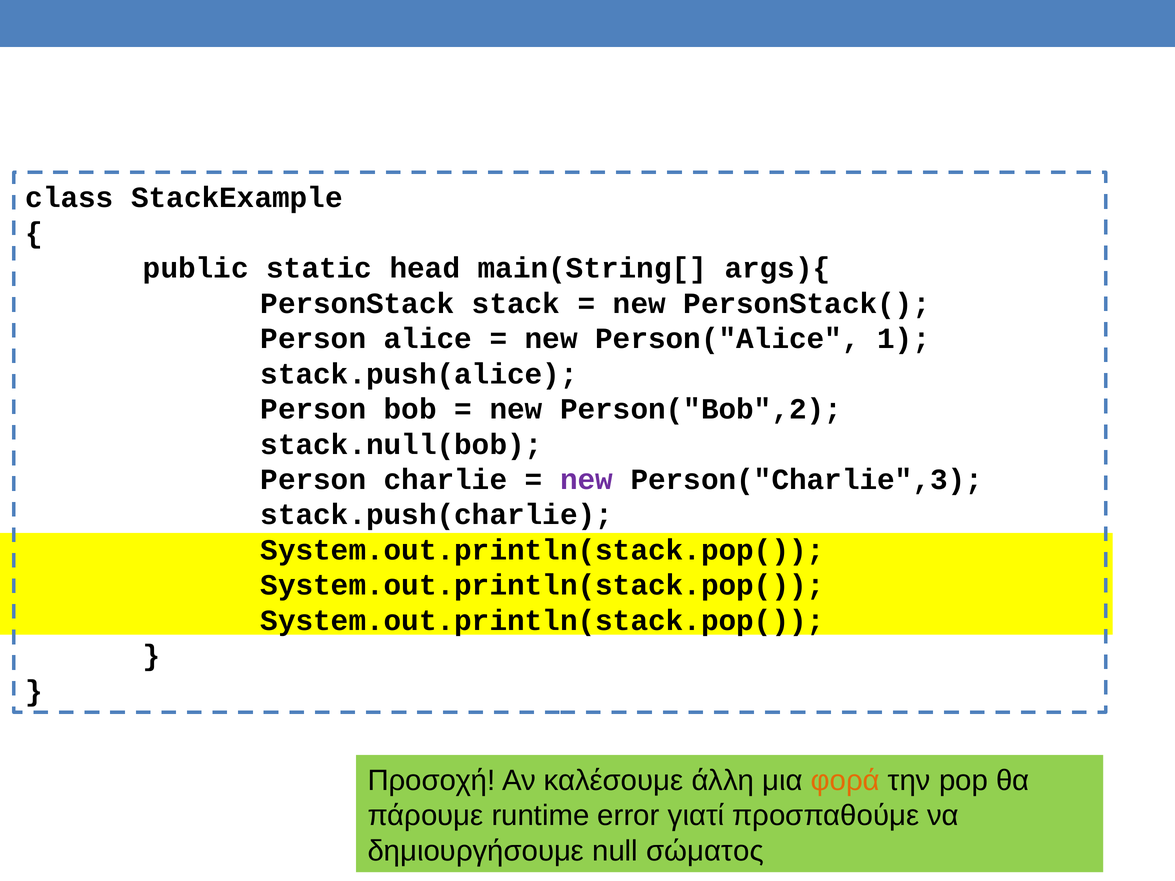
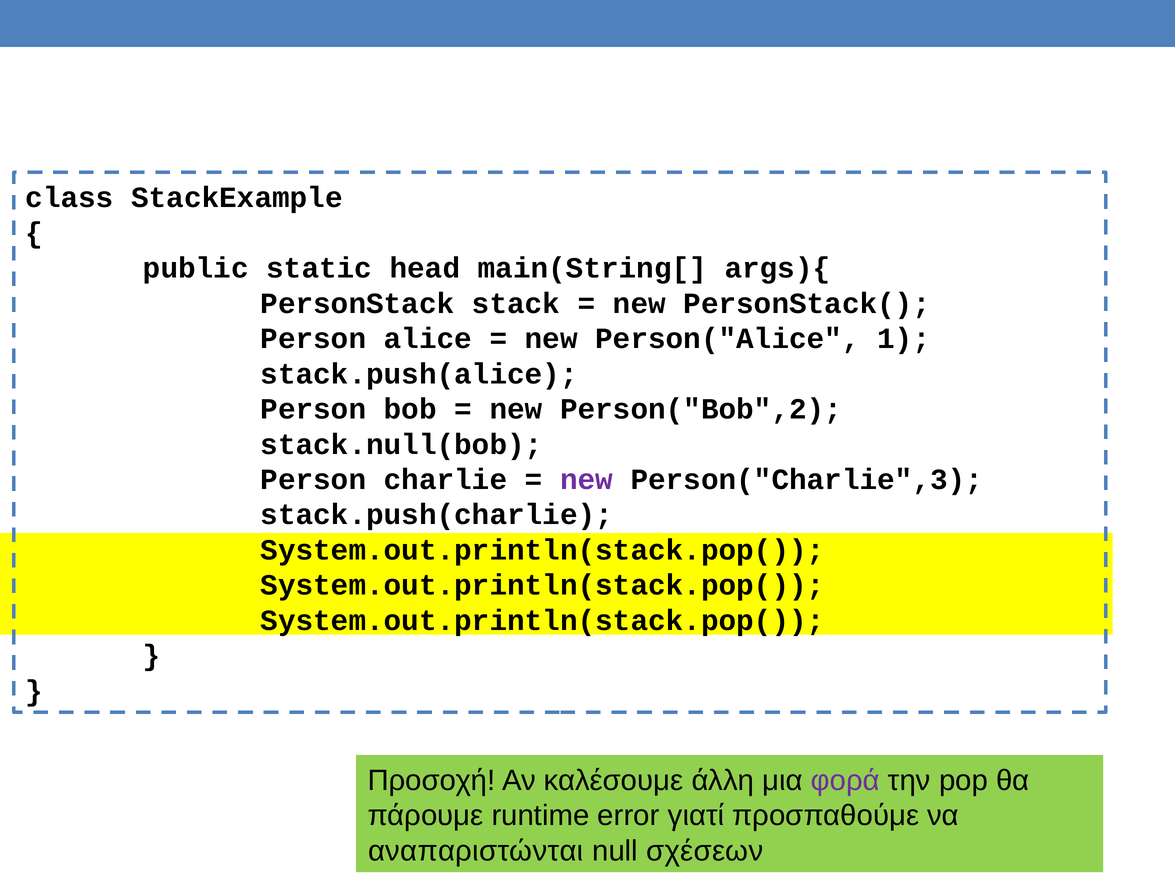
φορά colour: orange -> purple
δημιουργήσουμε: δημιουργήσουμε -> αναπαριστώνται
σώματος: σώματος -> σχέσεων
